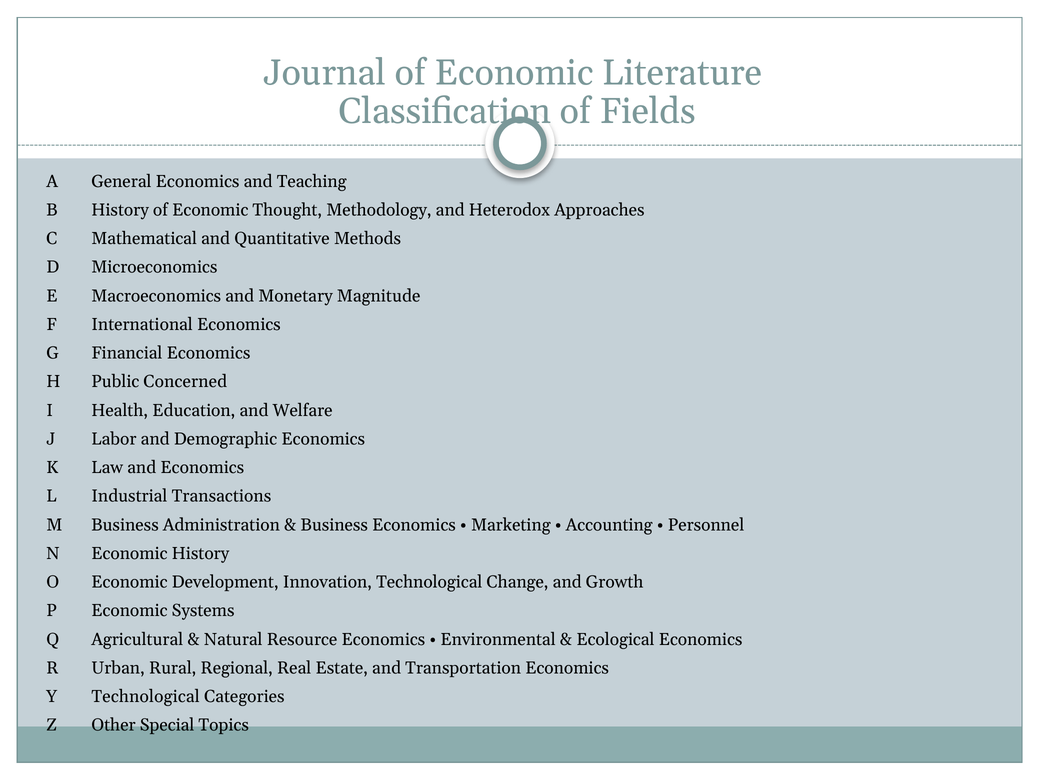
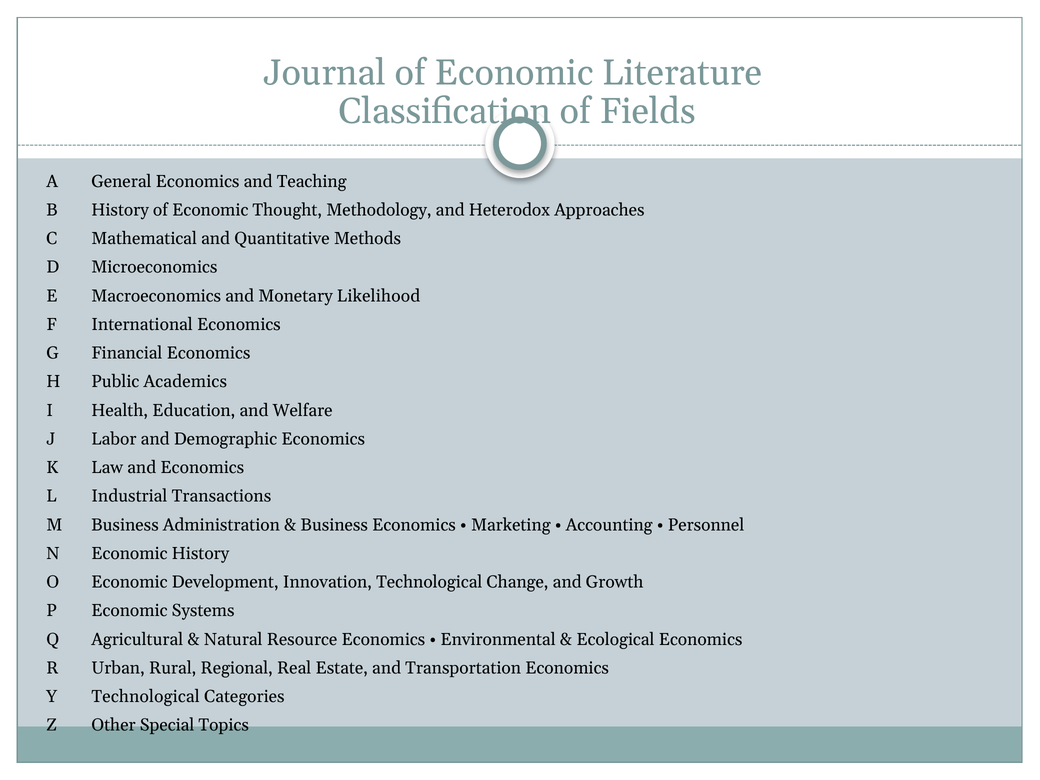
Magnitude: Magnitude -> Likelihood
Concerned: Concerned -> Academics
